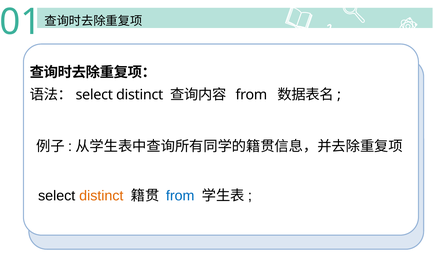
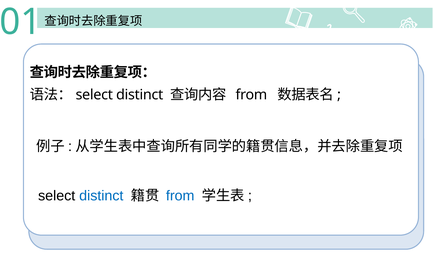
distinct at (101, 195) colour: orange -> blue
